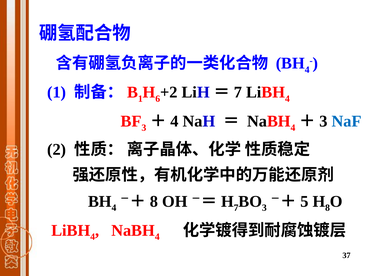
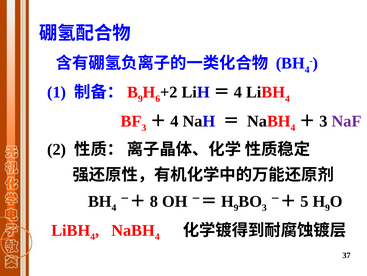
1 at (140, 98): 1 -> 9
7 at (238, 92): 7 -> 4
NaF colour: blue -> purple
7 at (236, 207): 7 -> 9
8 at (328, 207): 8 -> 9
